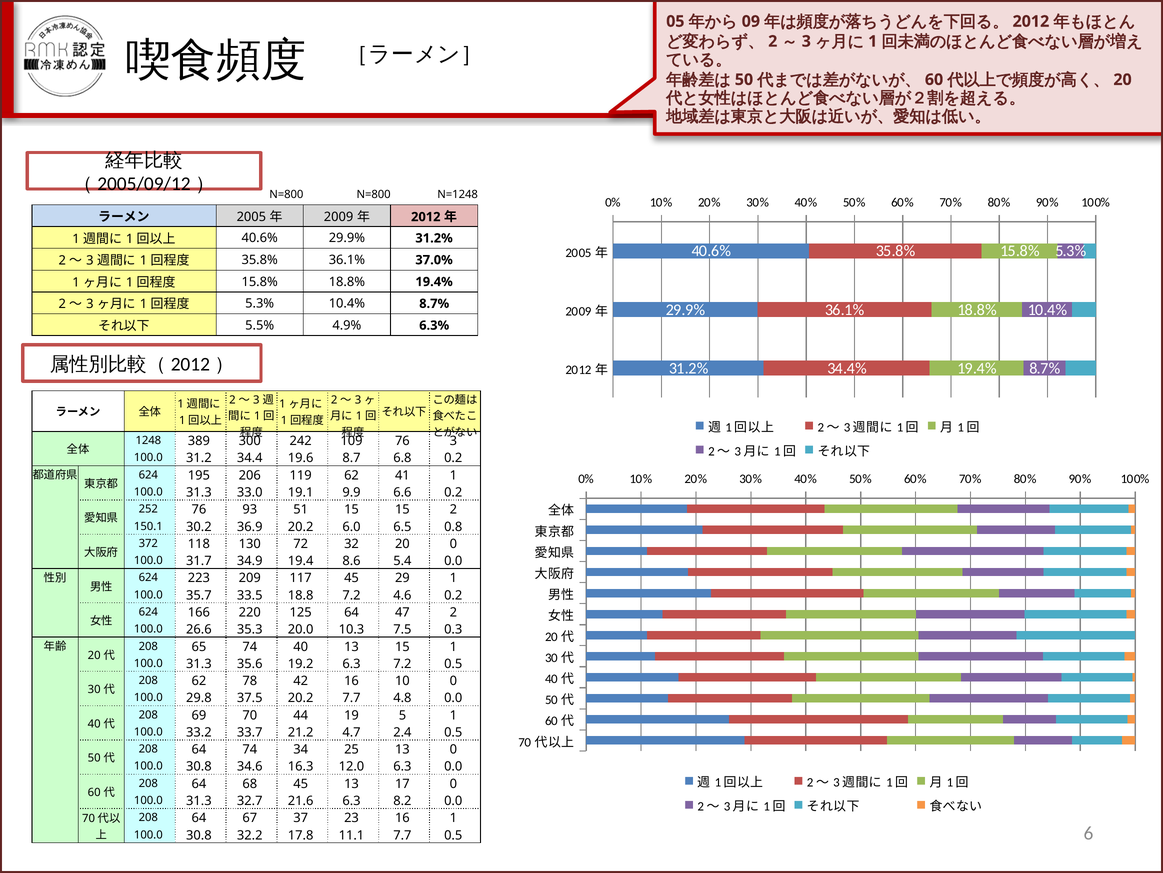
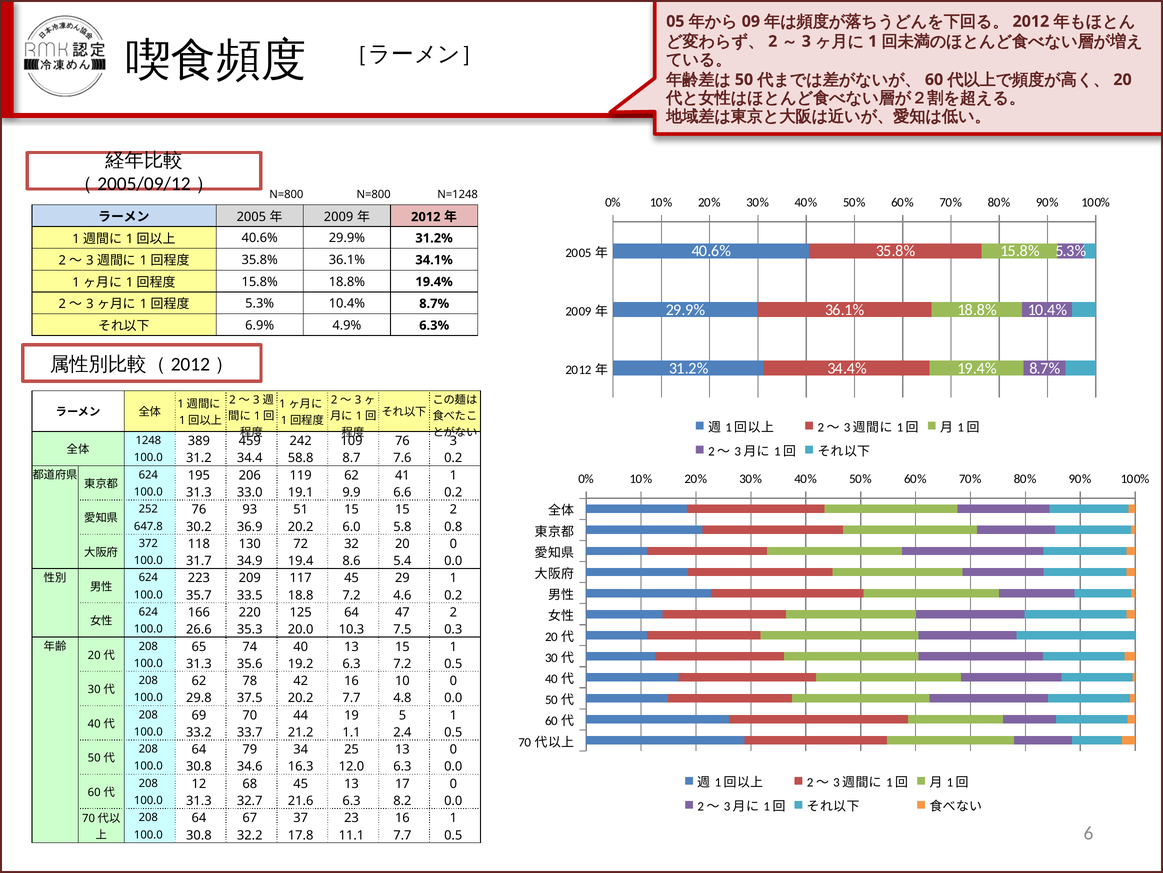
37.0%: 37.0% -> 34.1%
5.5%: 5.5% -> 6.9%
300: 300 -> 459
19.6: 19.6 -> 58.8
6.8: 6.8 -> 7.6
150.1: 150.1 -> 647.8
6.5: 6.5 -> 5.8
4.7: 4.7 -> 1.1
64 74: 74 -> 79
64 at (199, 783): 64 -> 12
